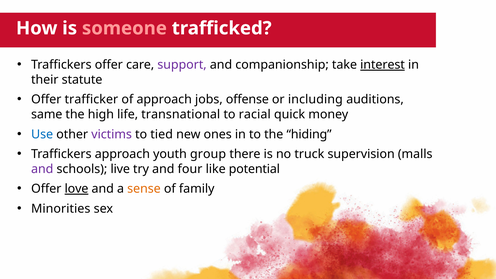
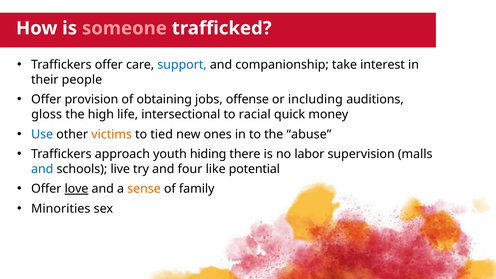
support colour: purple -> blue
interest underline: present -> none
statute: statute -> people
trafficker: trafficker -> provision
of approach: approach -> obtaining
same: same -> gloss
transnational: transnational -> intersectional
victims colour: purple -> orange
hiding: hiding -> abuse
group: group -> hiding
truck: truck -> labor
and at (42, 169) colour: purple -> blue
